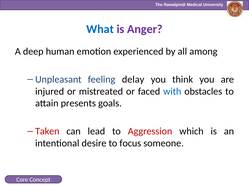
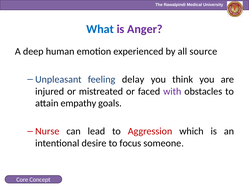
among: among -> source
with colour: blue -> purple
presents: presents -> empathy
Taken: Taken -> Nurse
